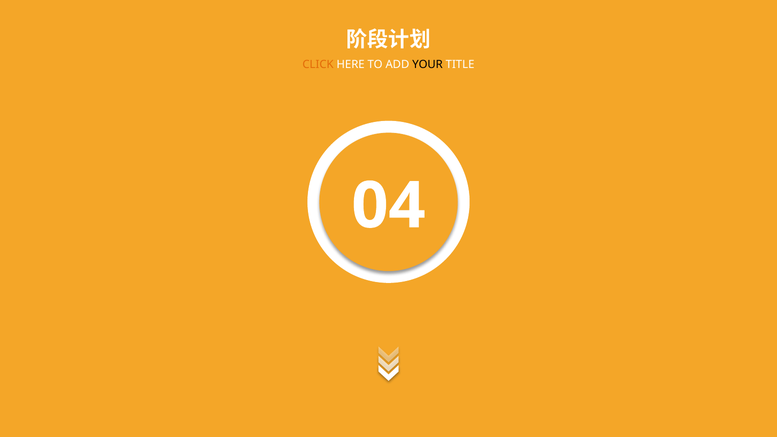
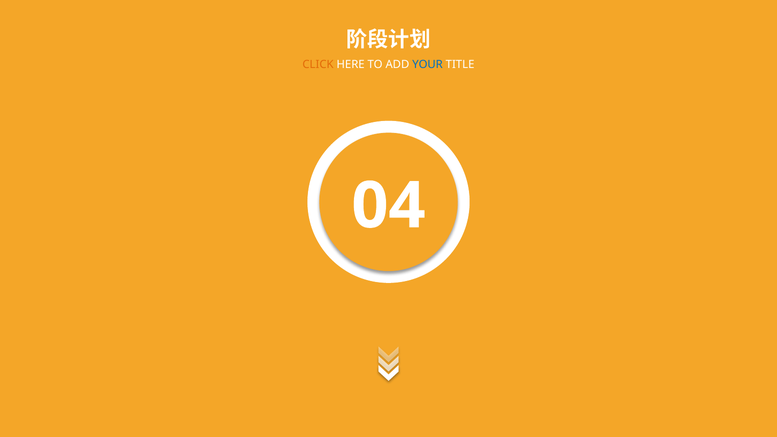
YOUR colour: black -> blue
